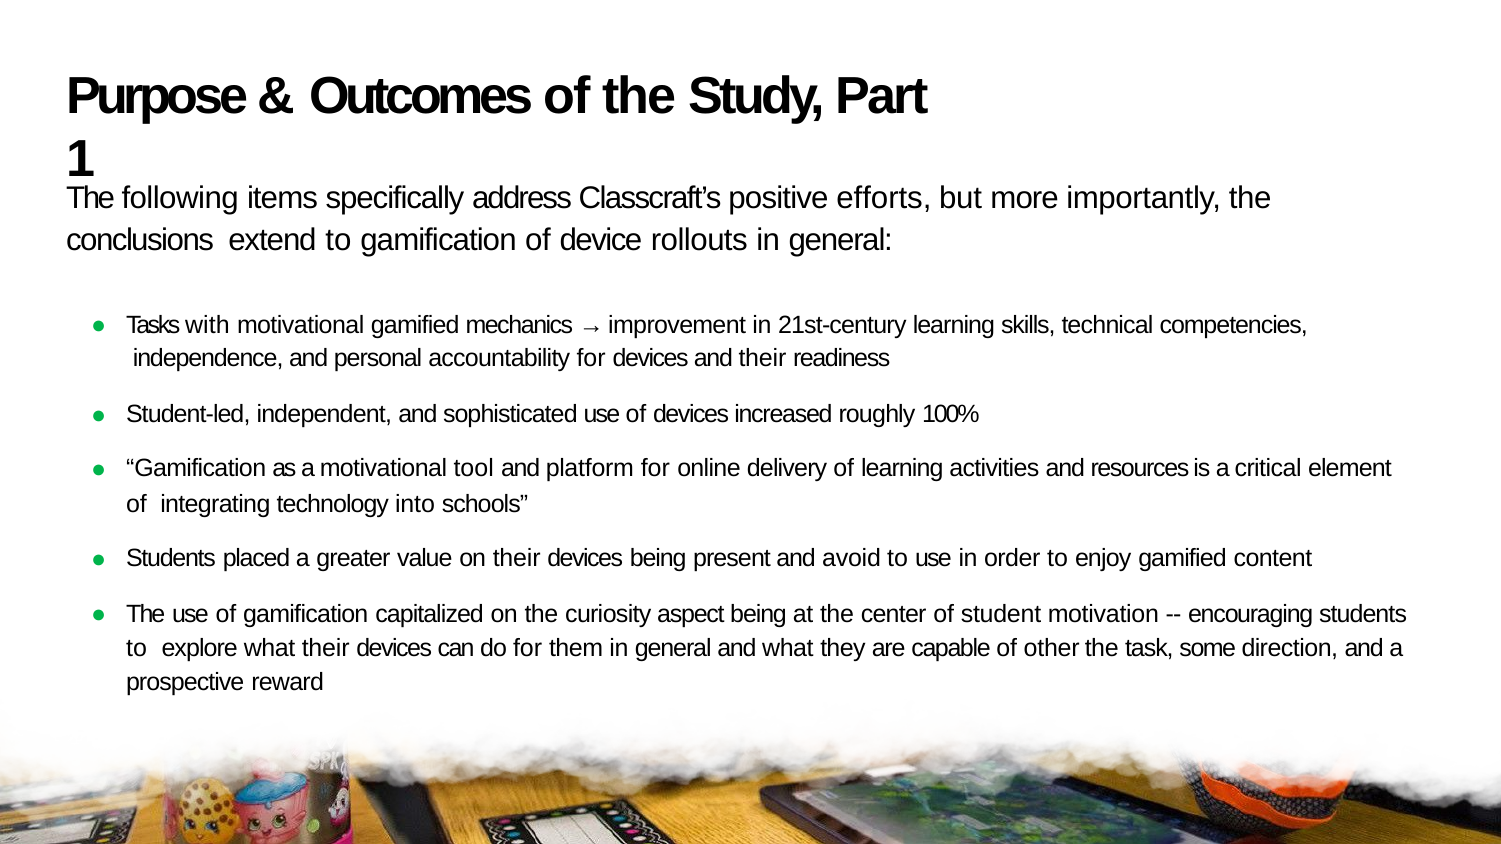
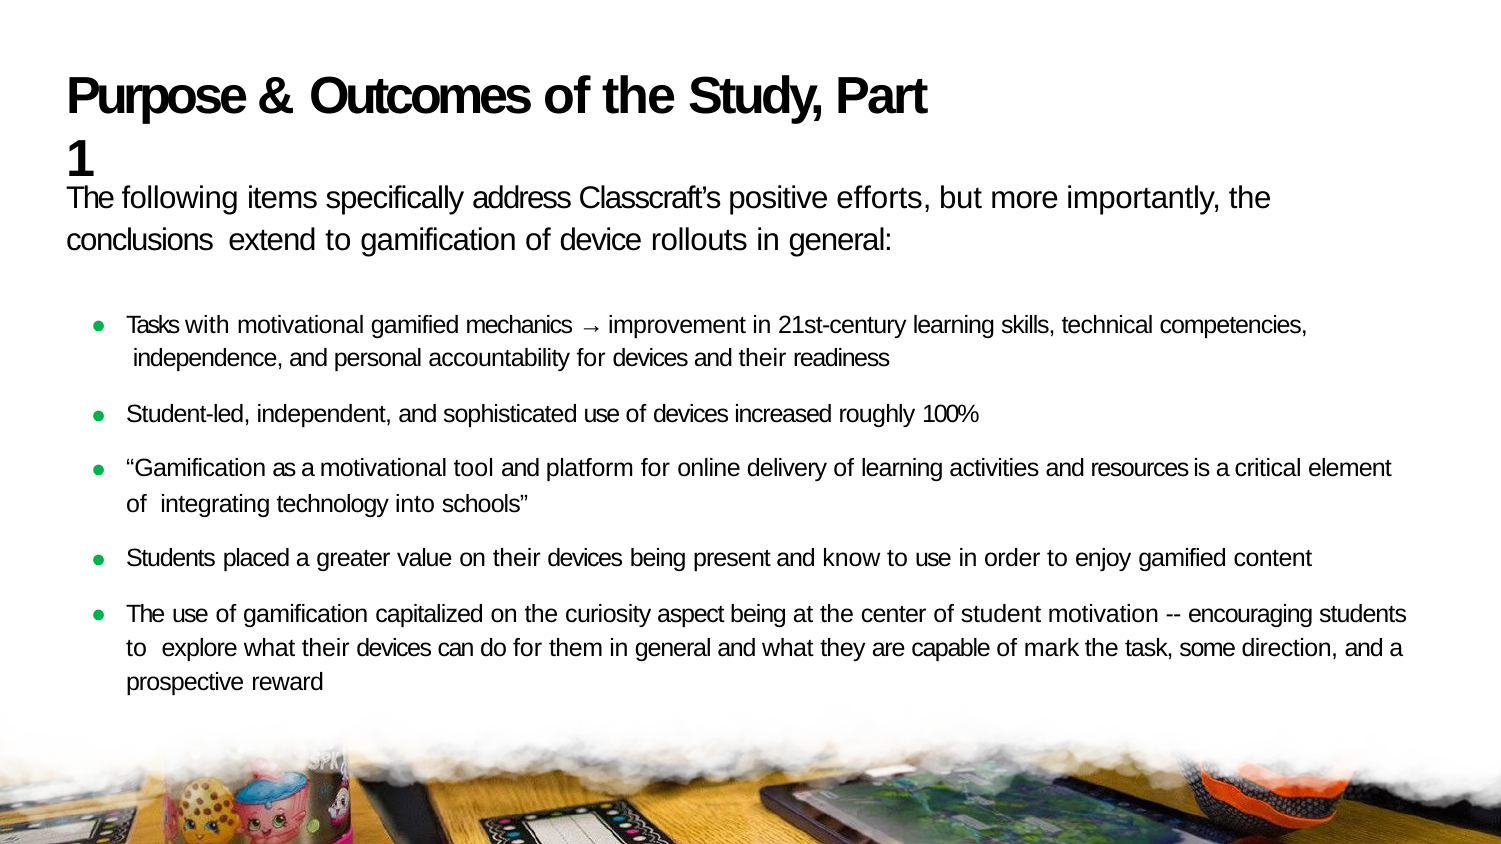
avoid: avoid -> know
other: other -> mark
